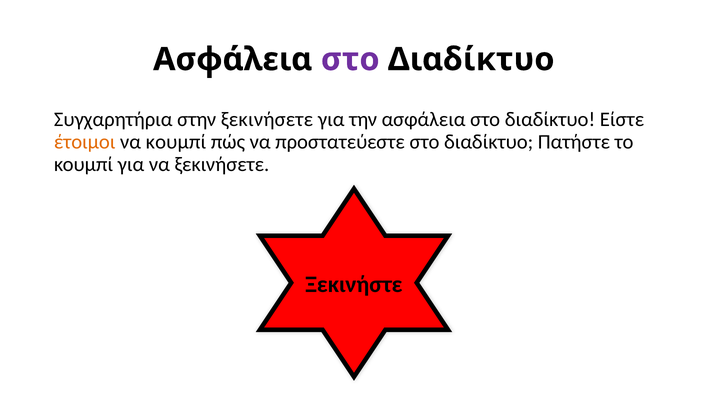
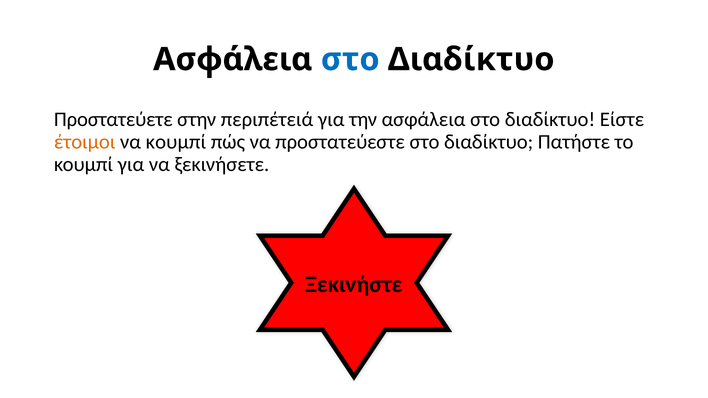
στο at (350, 59) colour: purple -> blue
Συγχαρητήρια: Συγχαρητήρια -> Προστατεύετε
στην ξεκινήσετε: ξεκινήσετε -> περιπέτειά
